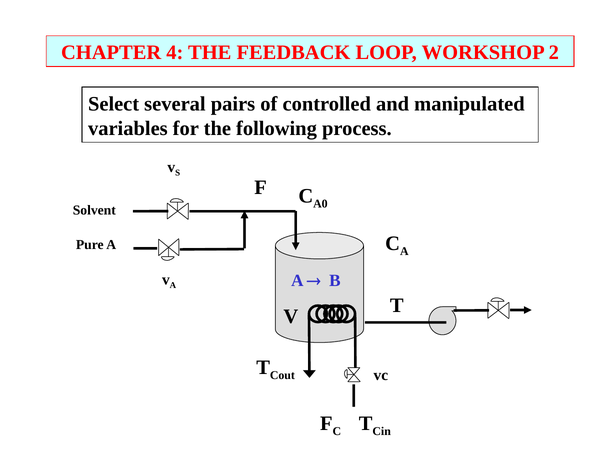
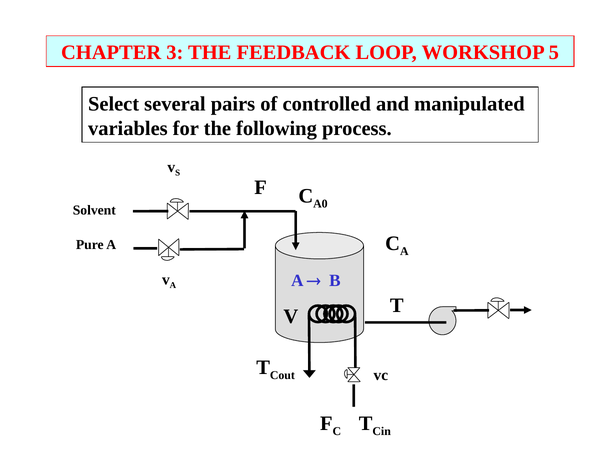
4: 4 -> 3
2: 2 -> 5
